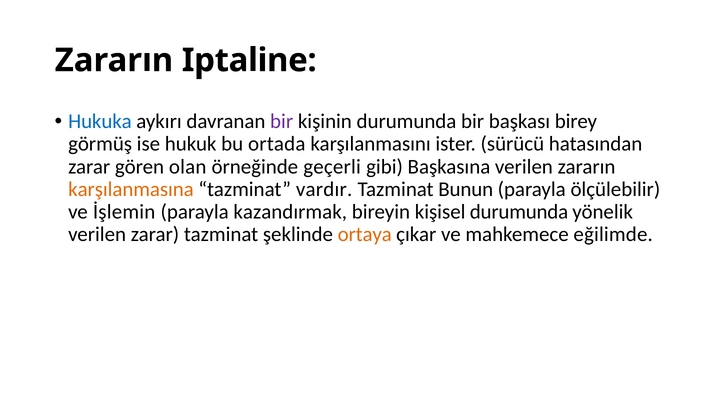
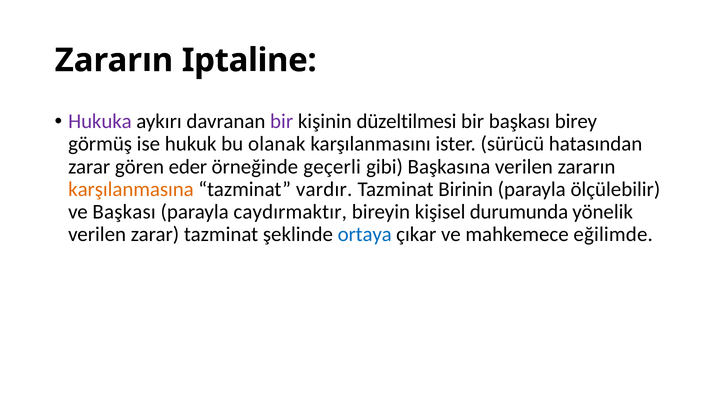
Hukuka colour: blue -> purple
kişinin durumunda: durumunda -> düzeltilmesi
ortada: ortada -> olanak
olan: olan -> eder
Bunun: Bunun -> Birinin
ve İşlemin: İşlemin -> Başkası
kazandırmak: kazandırmak -> caydırmaktır
ortaya colour: orange -> blue
